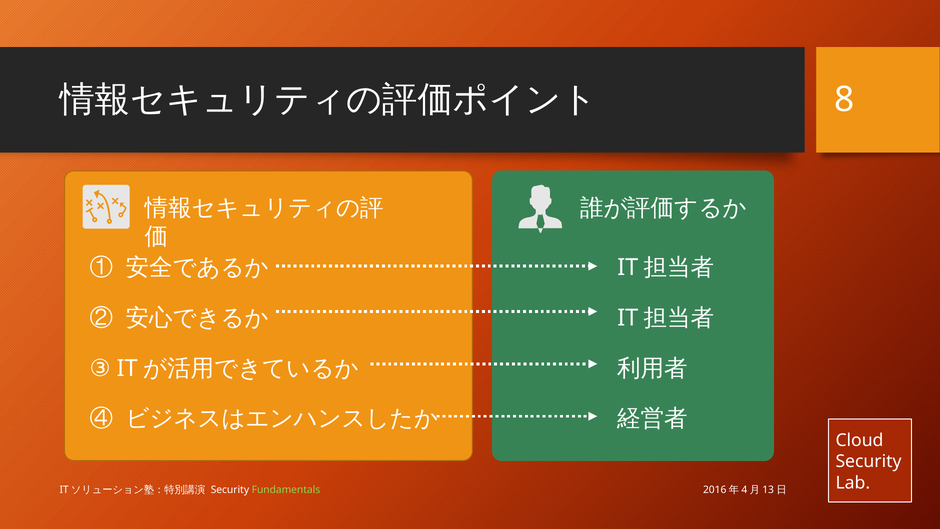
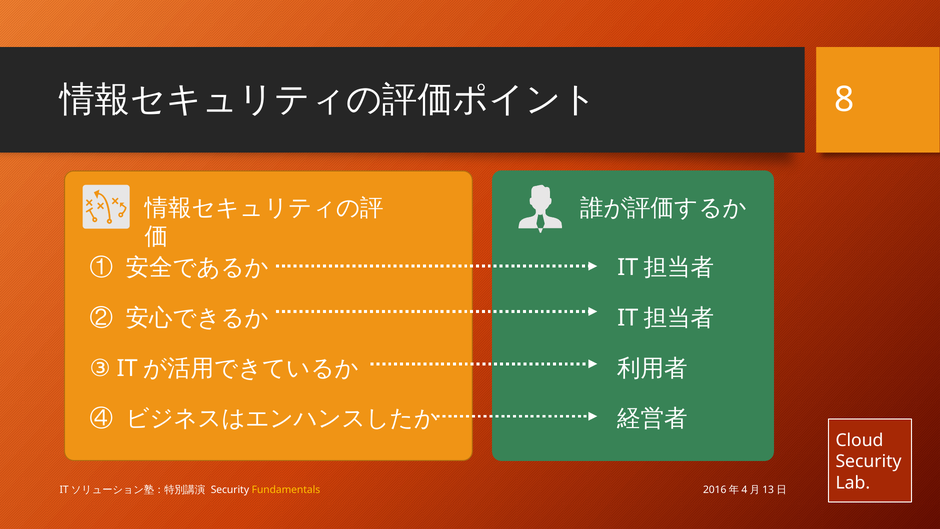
Fundamentals colour: light green -> yellow
